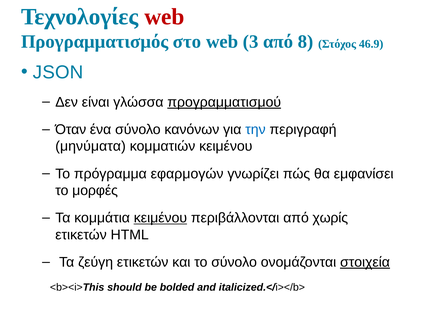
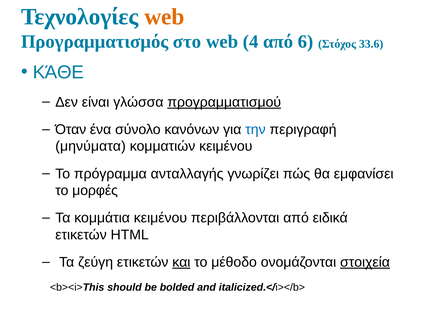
web at (165, 17) colour: red -> orange
3: 3 -> 4
8: 8 -> 6
46.9: 46.9 -> 33.6
JSON: JSON -> ΚΆΘΕ
εφαρμογών: εφαρμογών -> ανταλλαγής
κειμένου at (160, 218) underline: present -> none
χωρίς: χωρίς -> ειδικά
και underline: none -> present
το σύνολο: σύνολο -> μέθοδο
